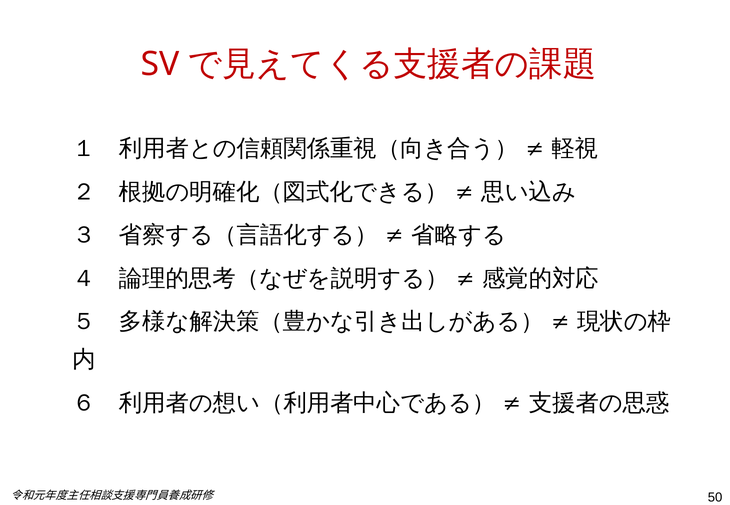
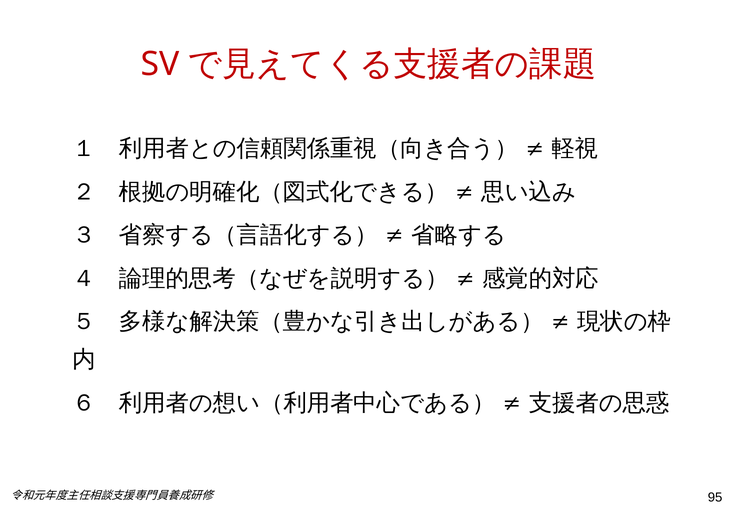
50: 50 -> 95
